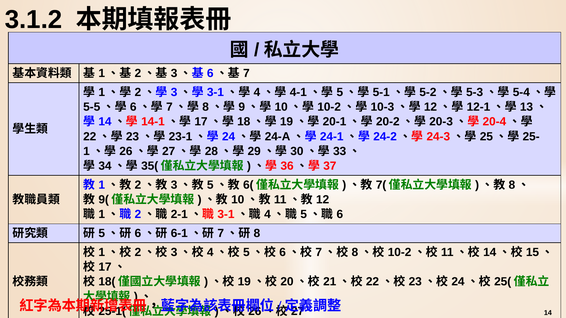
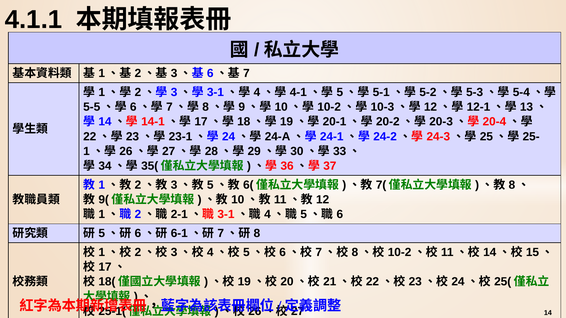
3.1.2: 3.1.2 -> 4.1.1
